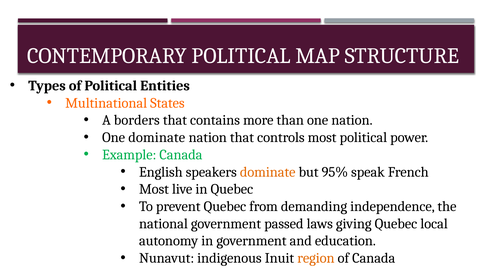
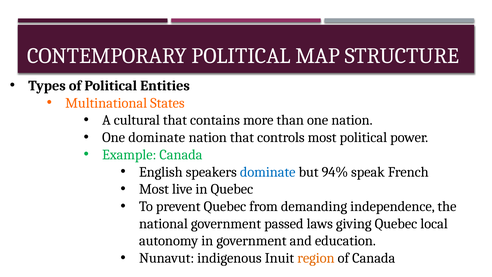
borders: borders -> cultural
dominate at (268, 172) colour: orange -> blue
95%: 95% -> 94%
